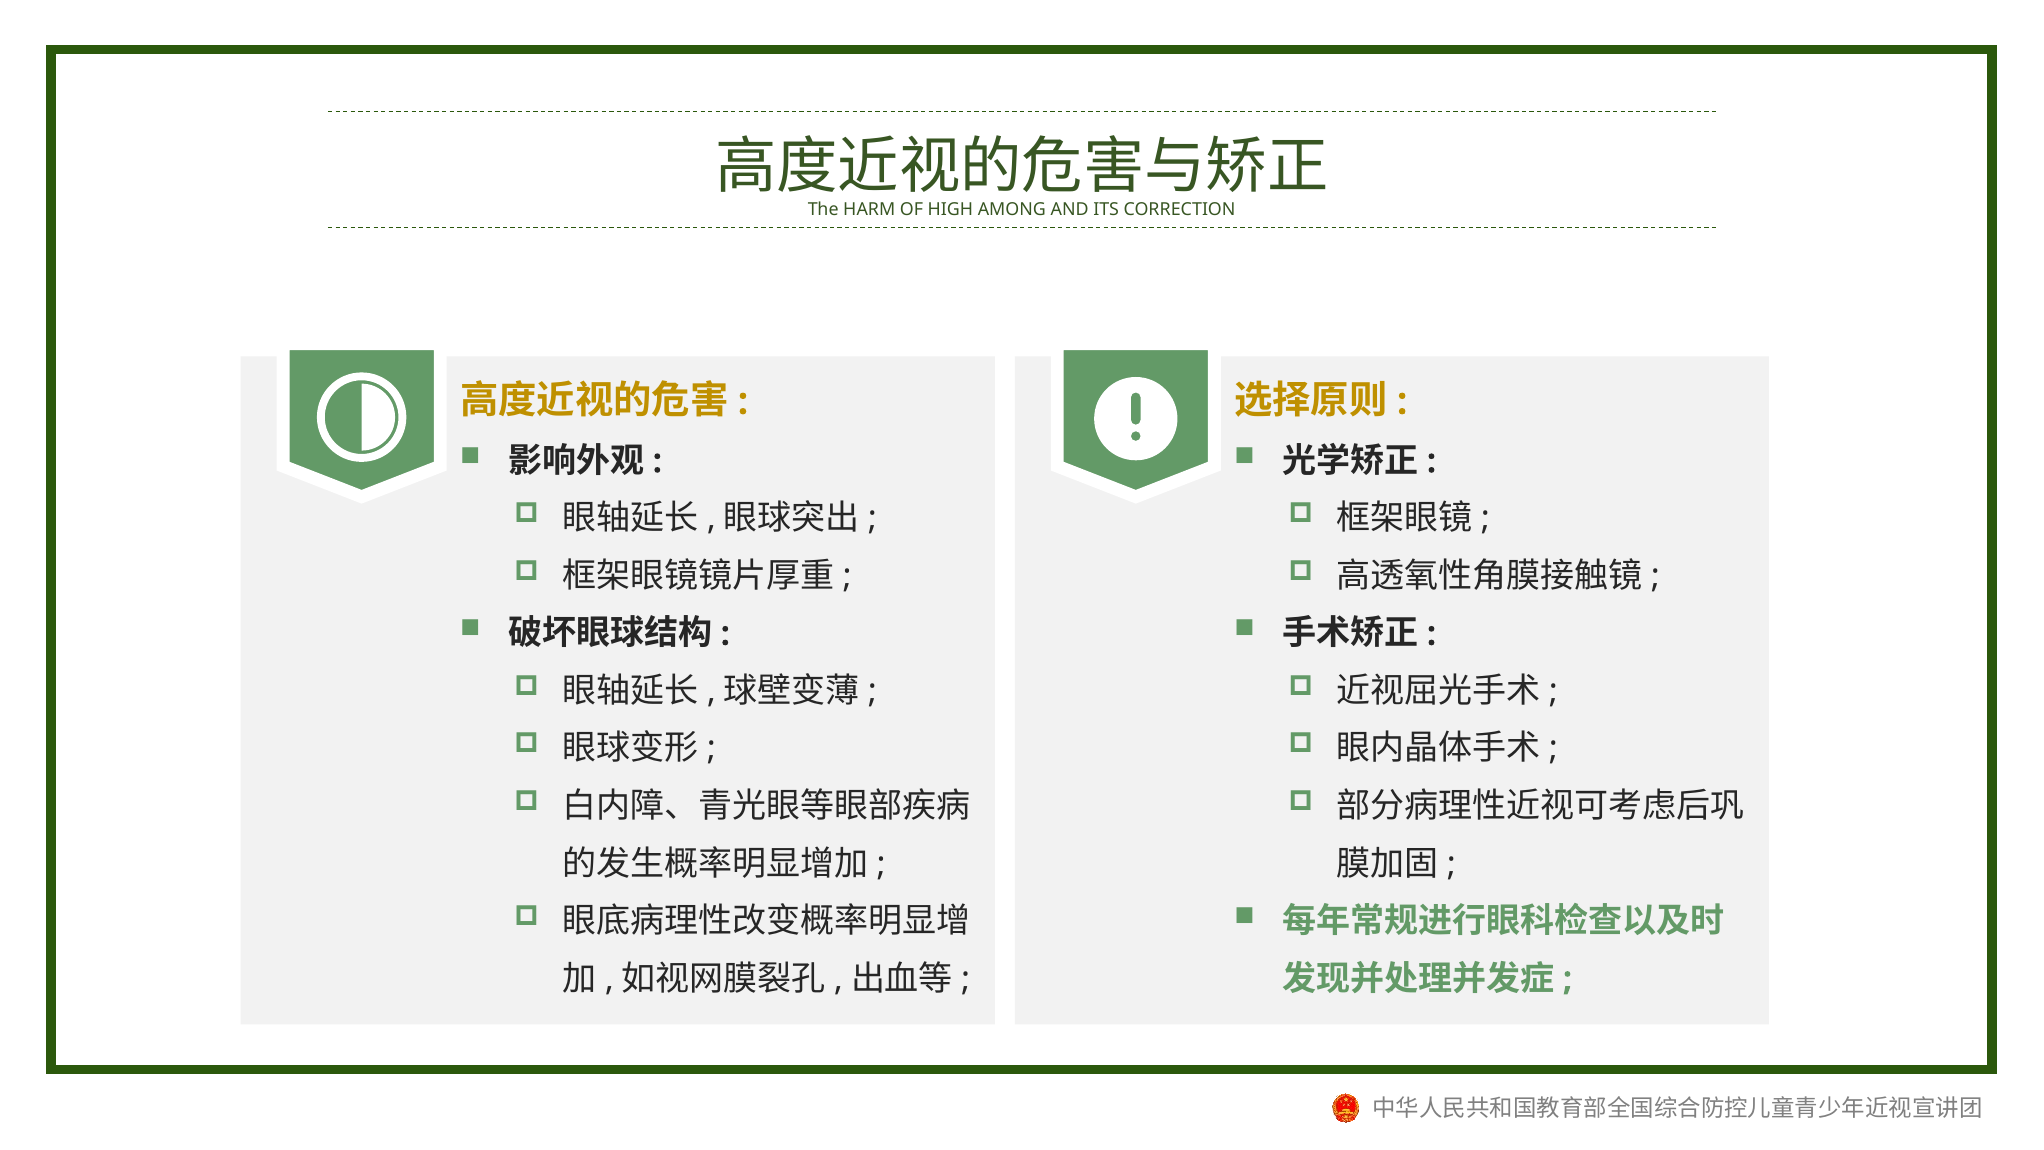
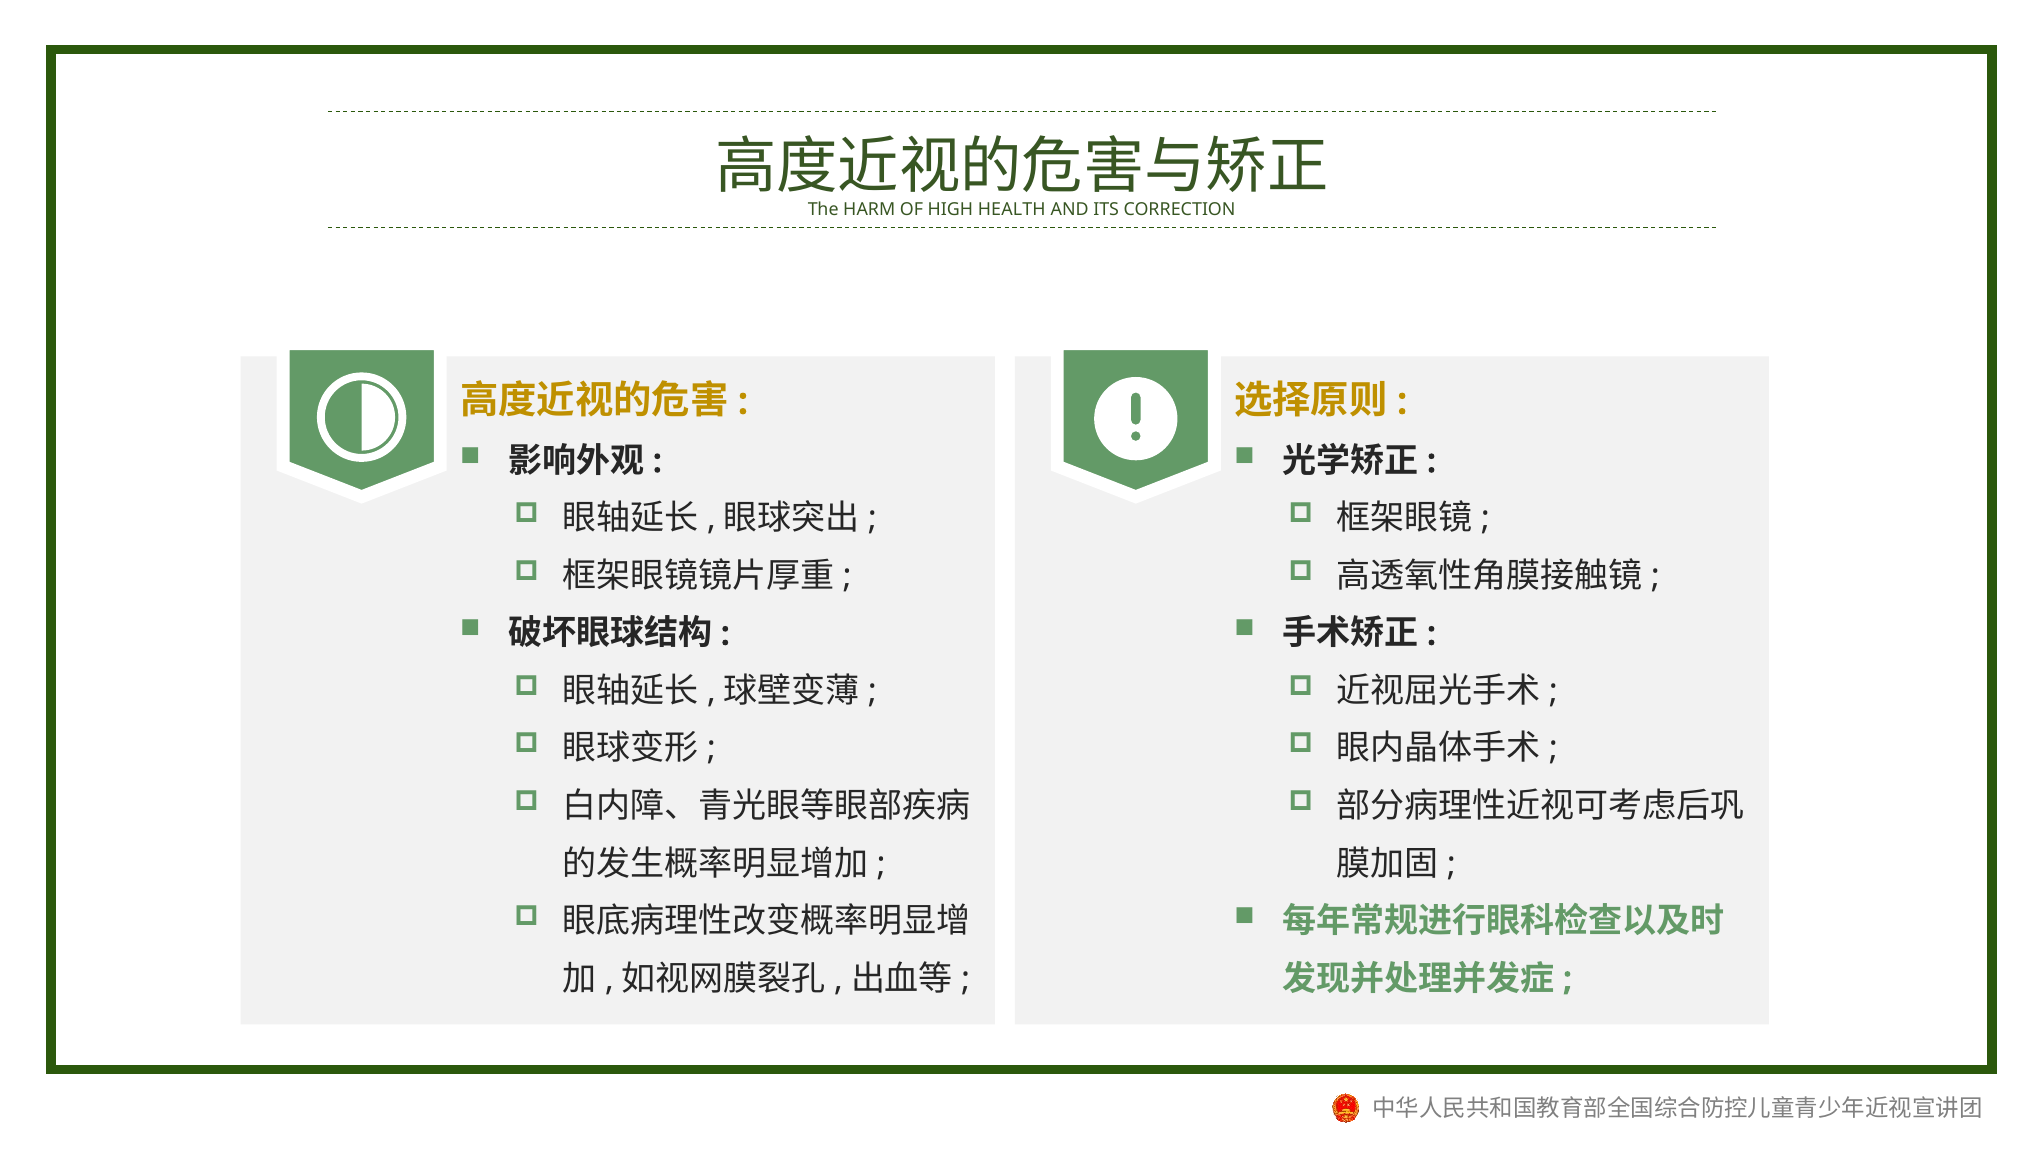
AMONG: AMONG -> HEALTH
